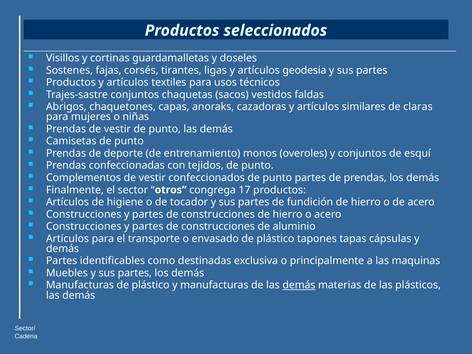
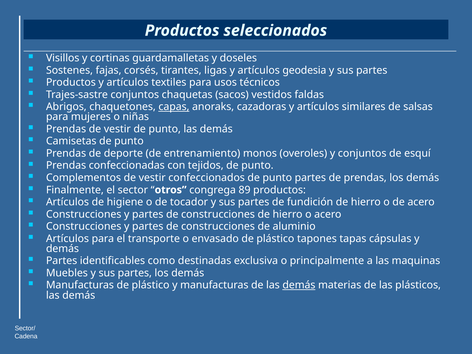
capas underline: none -> present
claras: claras -> salsas
17: 17 -> 89
